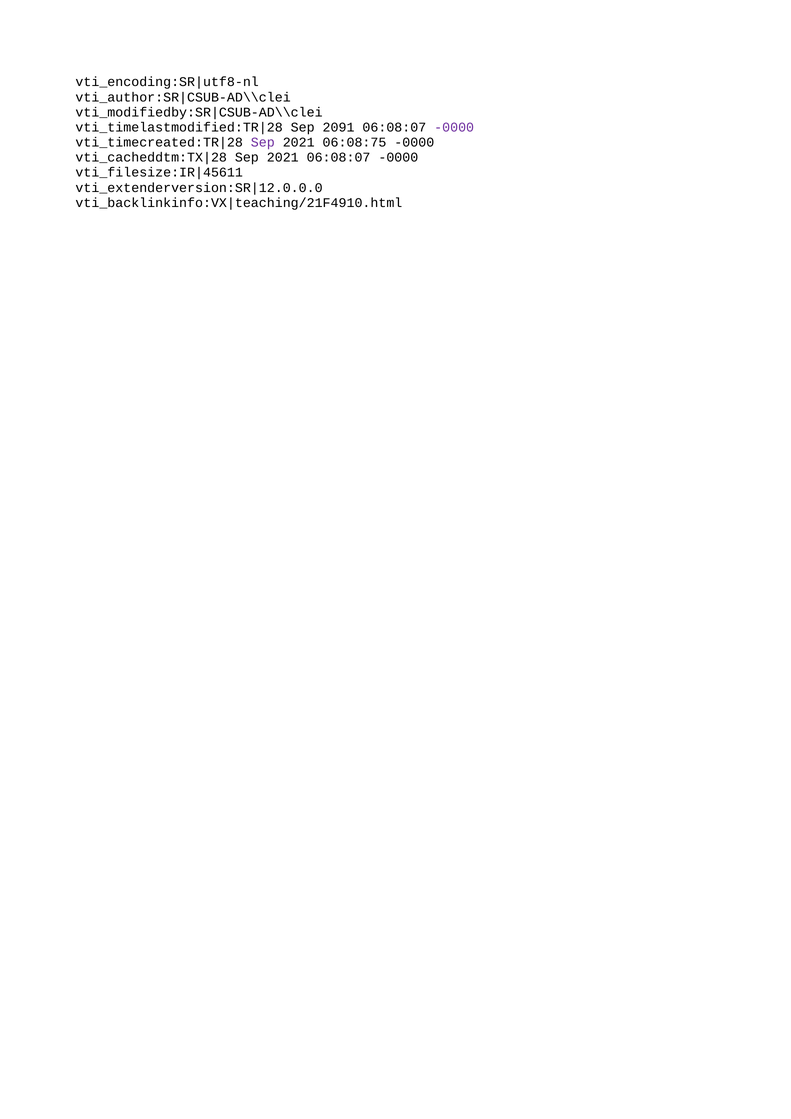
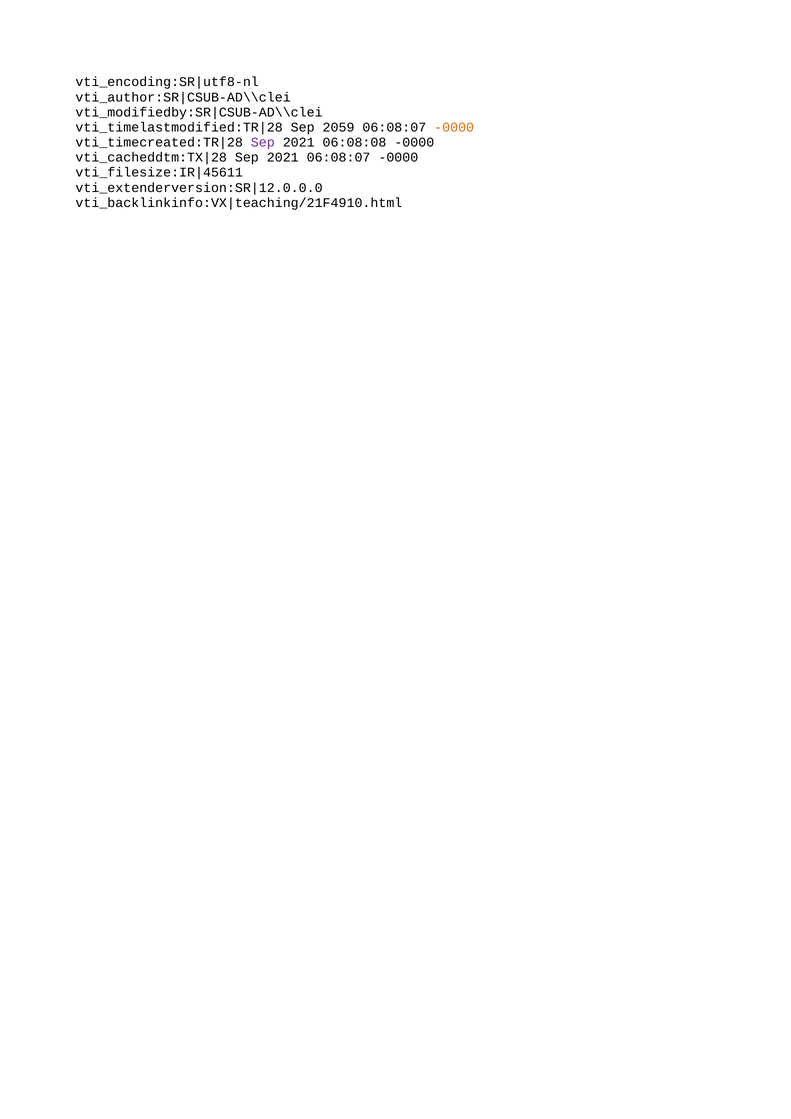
2091: 2091 -> 2059
-0000 at (454, 127) colour: purple -> orange
06:08:75: 06:08:75 -> 06:08:08
